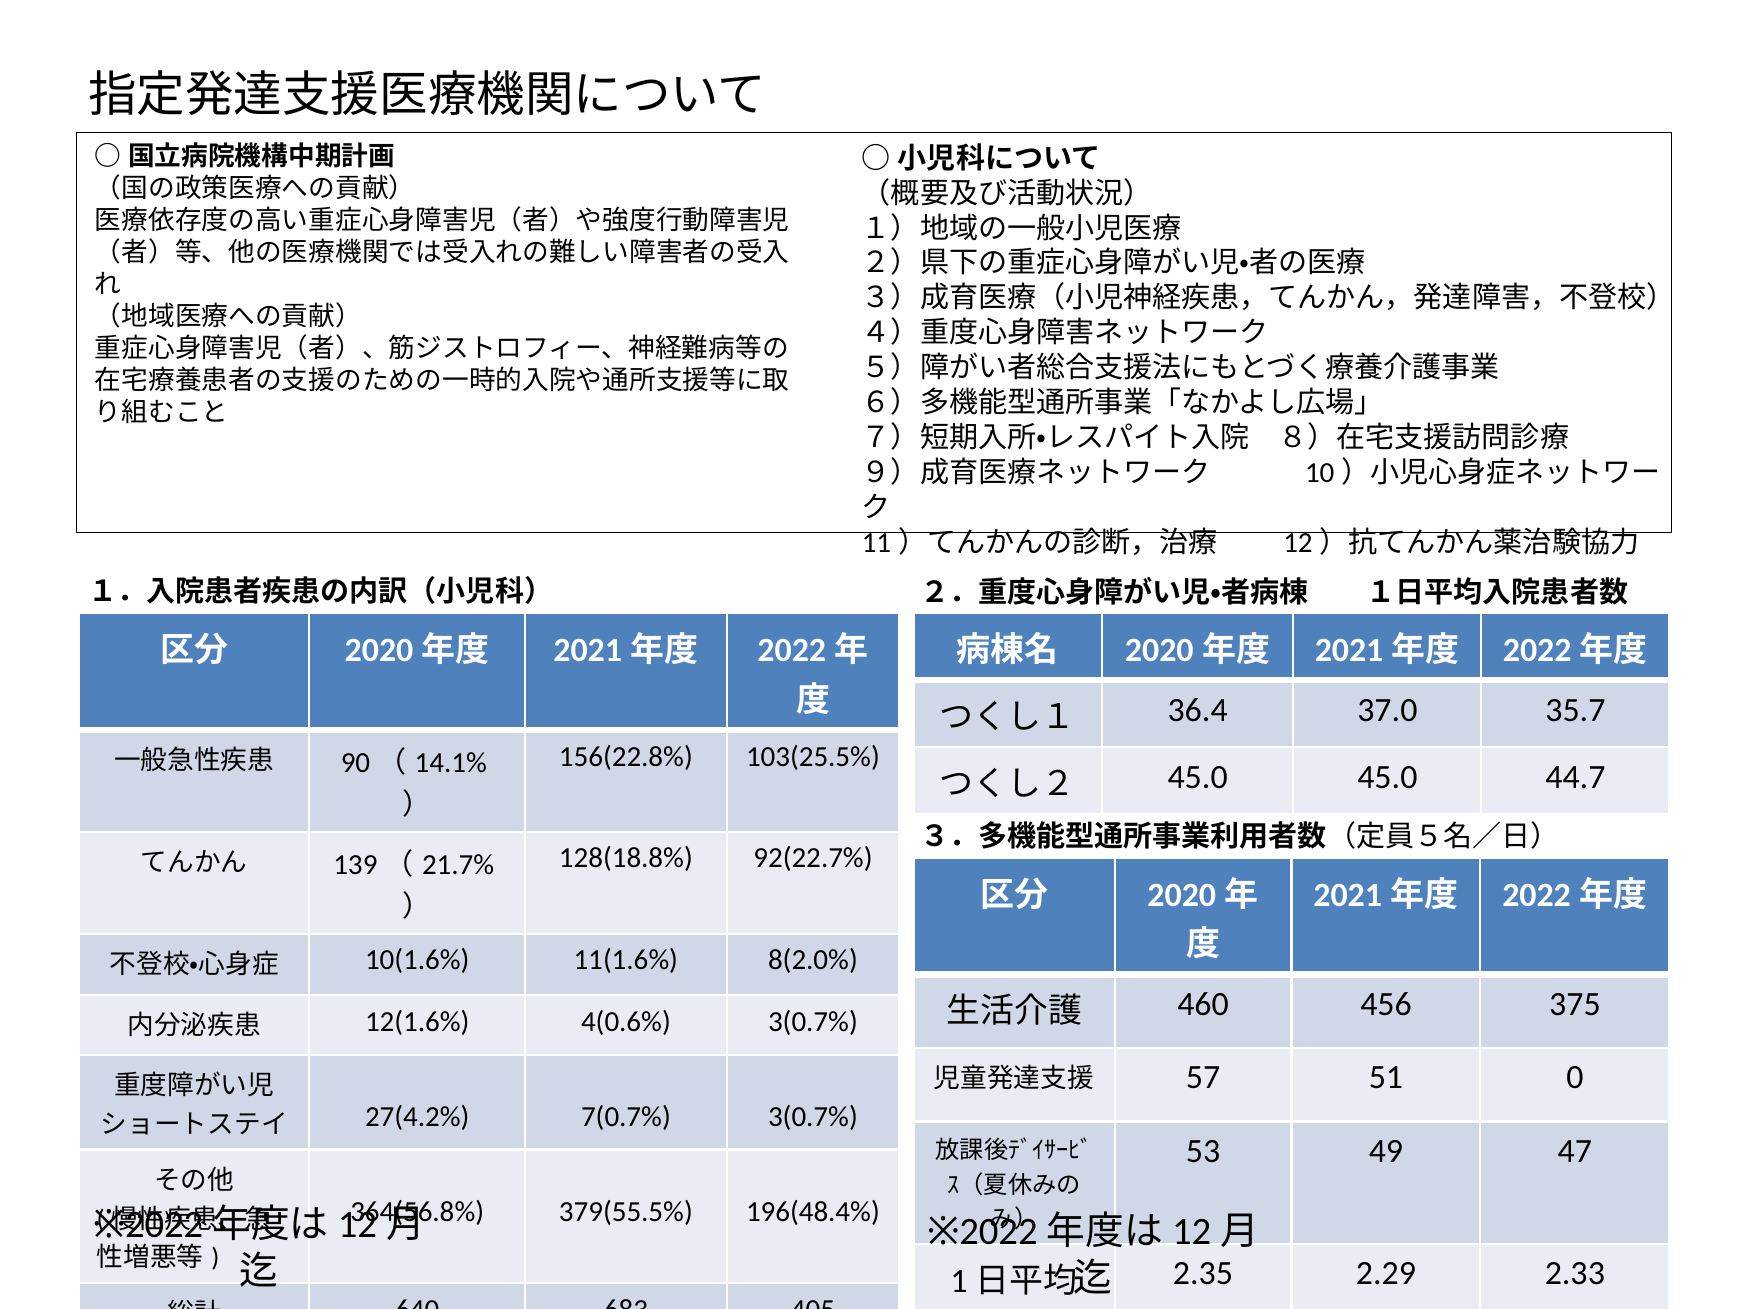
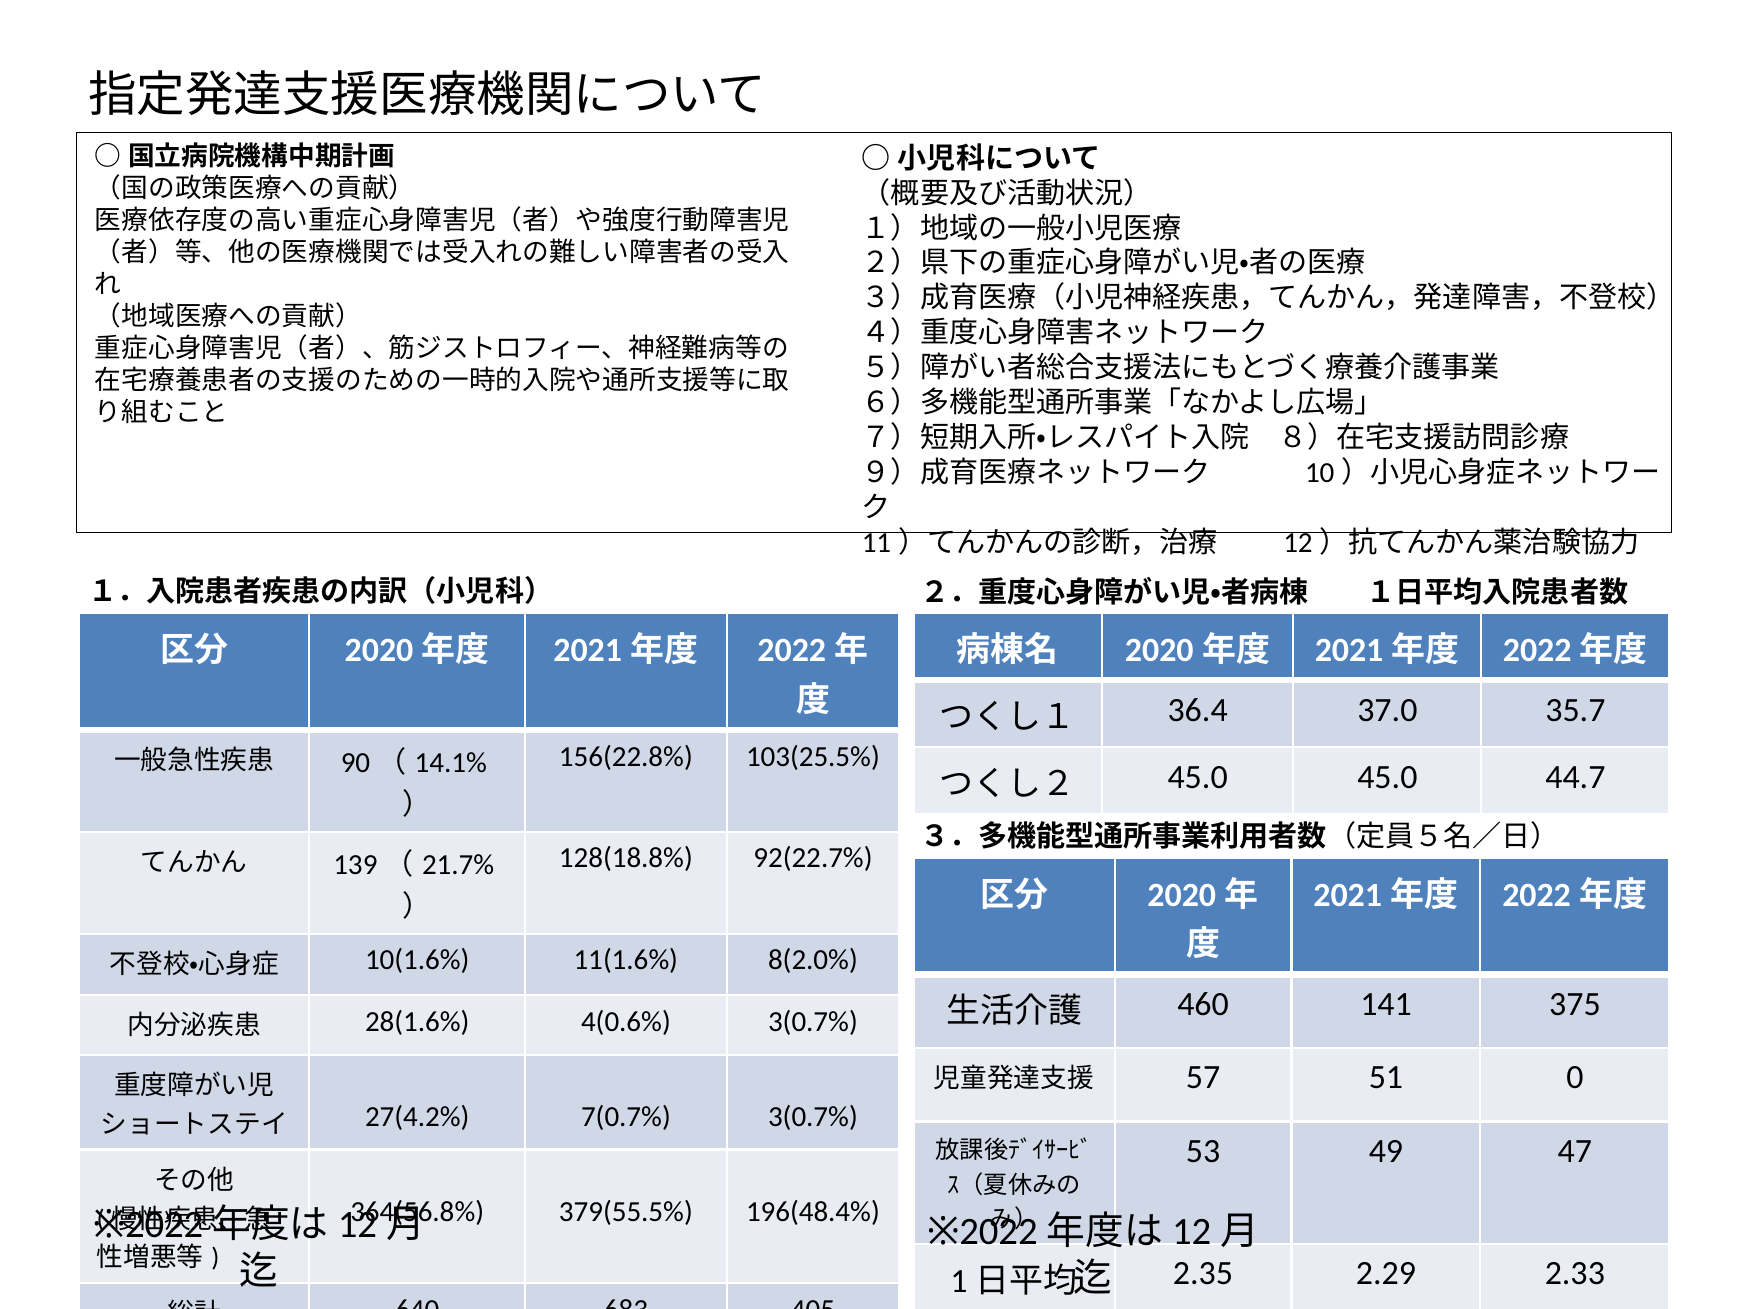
456: 456 -> 141
12(1.6%: 12(1.6% -> 28(1.6%
